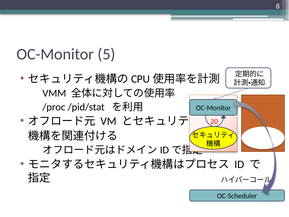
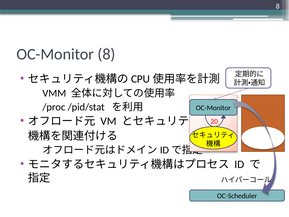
OC-Monitor 5: 5 -> 8
